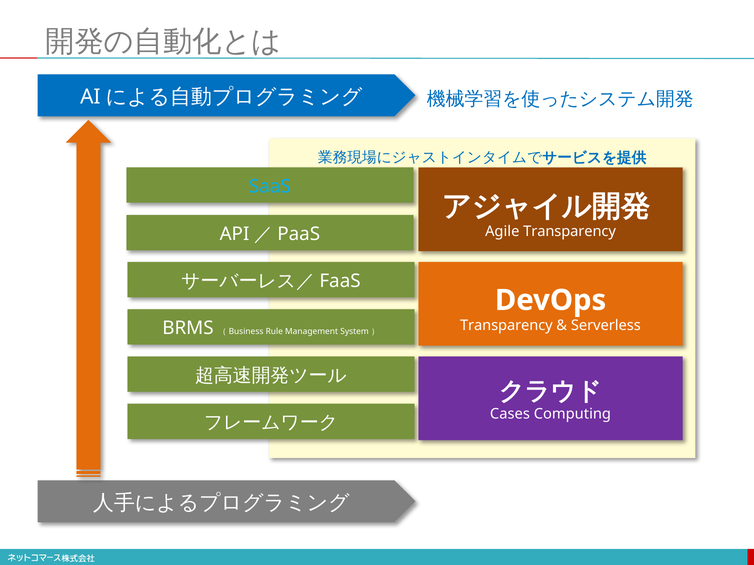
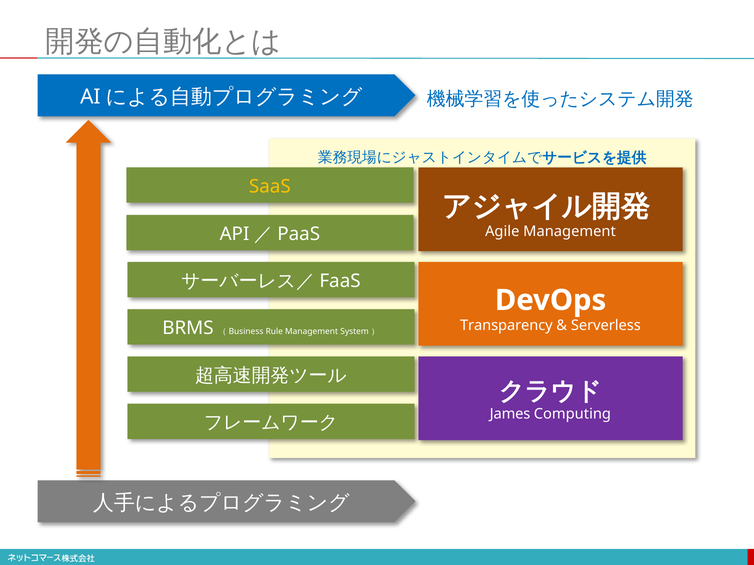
SaaS colour: light blue -> yellow
Agile Transparency: Transparency -> Management
Cases: Cases -> James
